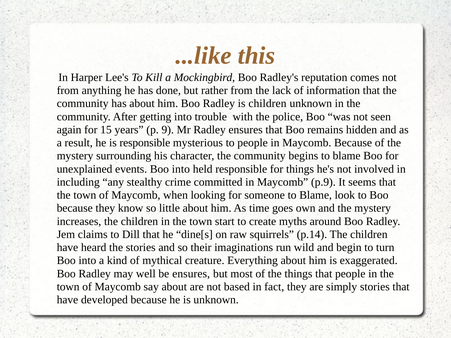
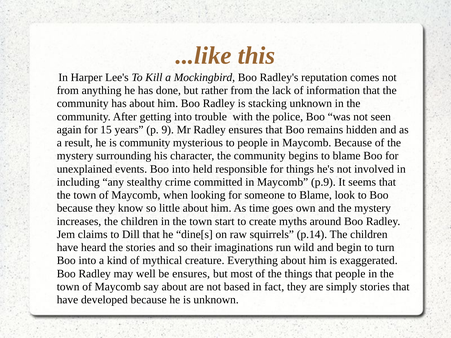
is children: children -> stacking
is responsible: responsible -> community
